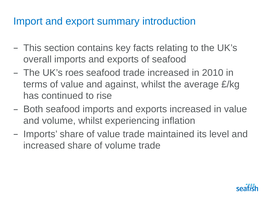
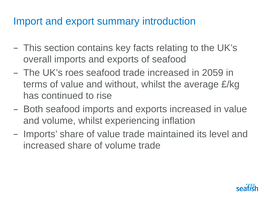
2010: 2010 -> 2059
against: against -> without
